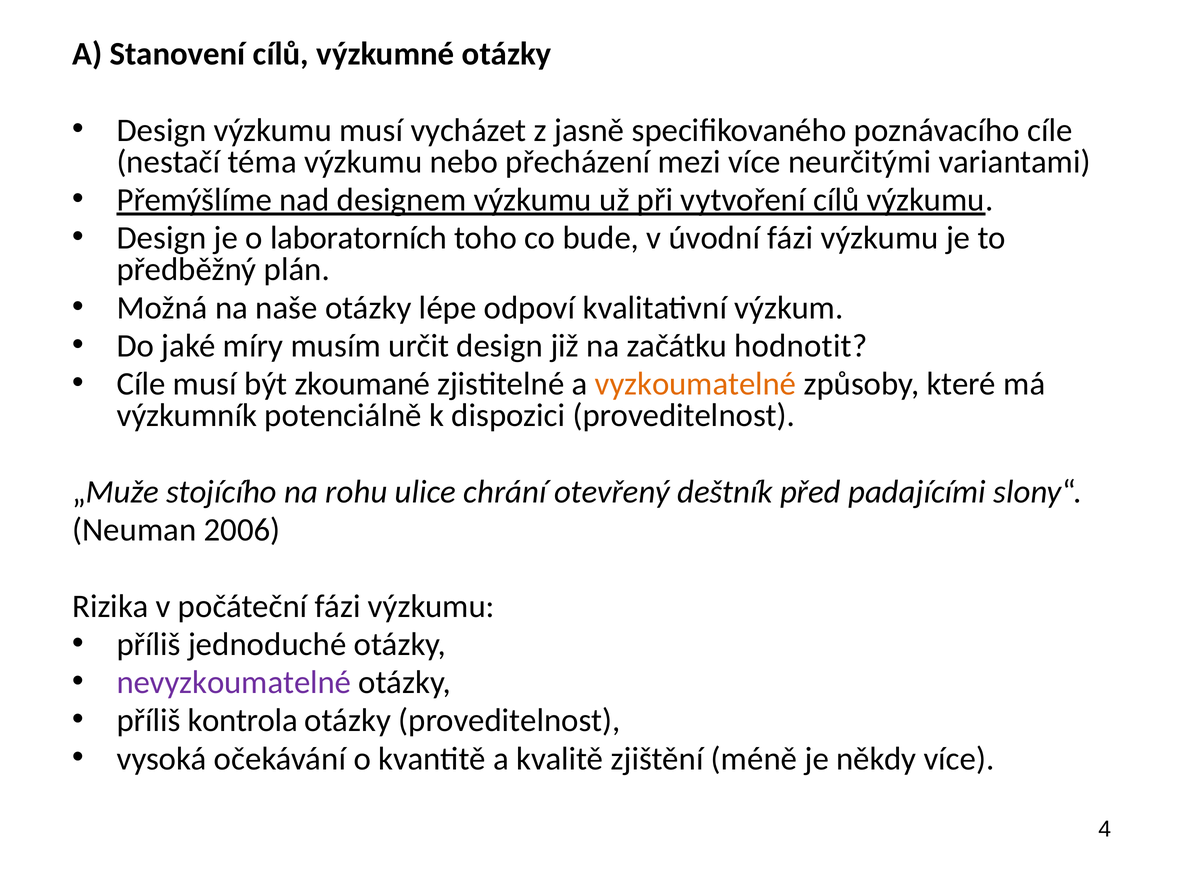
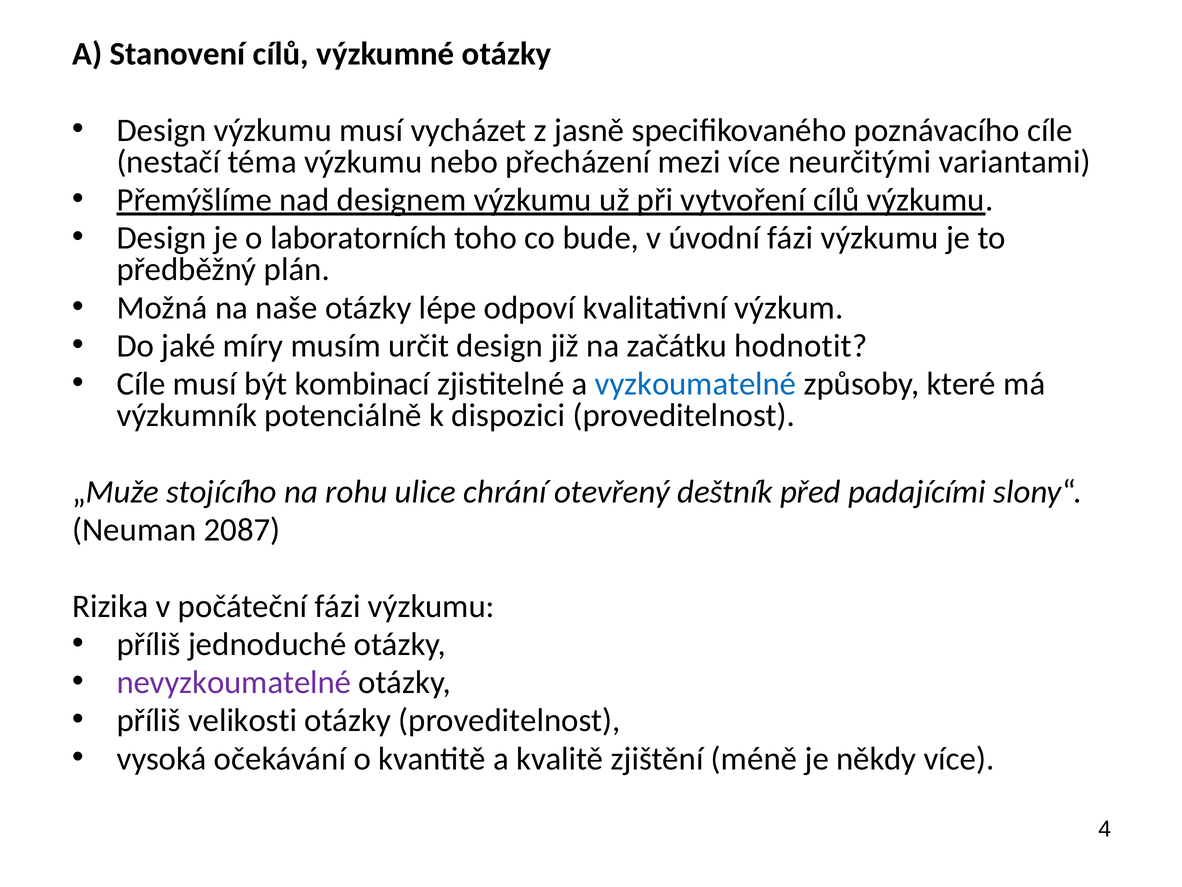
zkoumané: zkoumané -> kombinací
vyzkoumatelné colour: orange -> blue
2006: 2006 -> 2087
kontrola: kontrola -> velikosti
